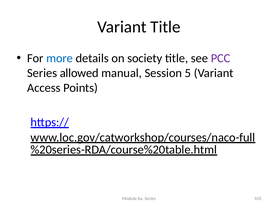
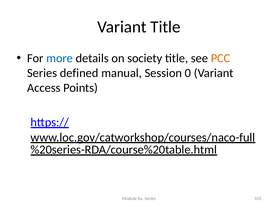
PCC colour: purple -> orange
allowed: allowed -> defined
5: 5 -> 0
